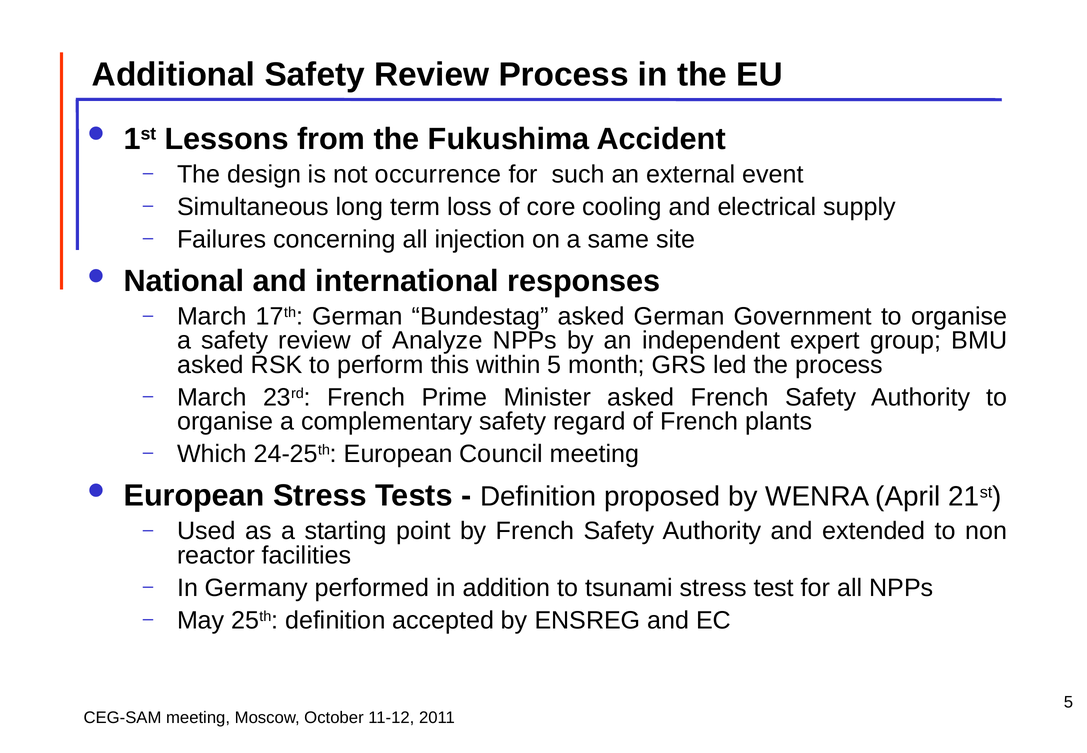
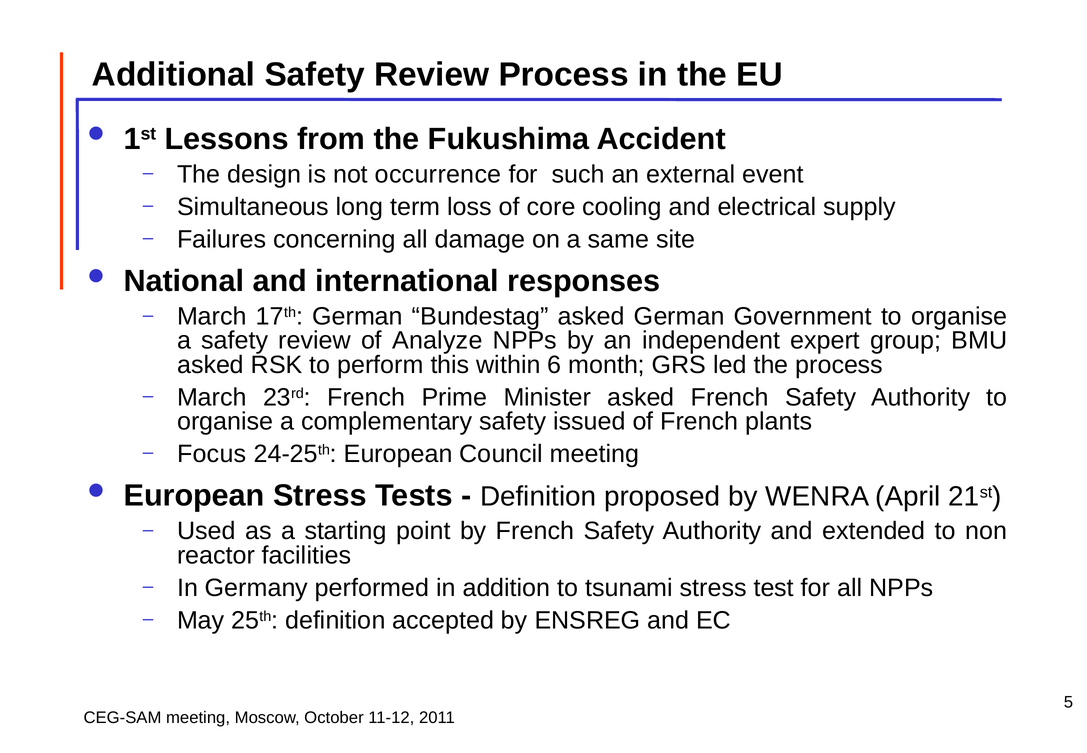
injection: injection -> damage
within 5: 5 -> 6
regard: regard -> issued
Which: Which -> Focus
